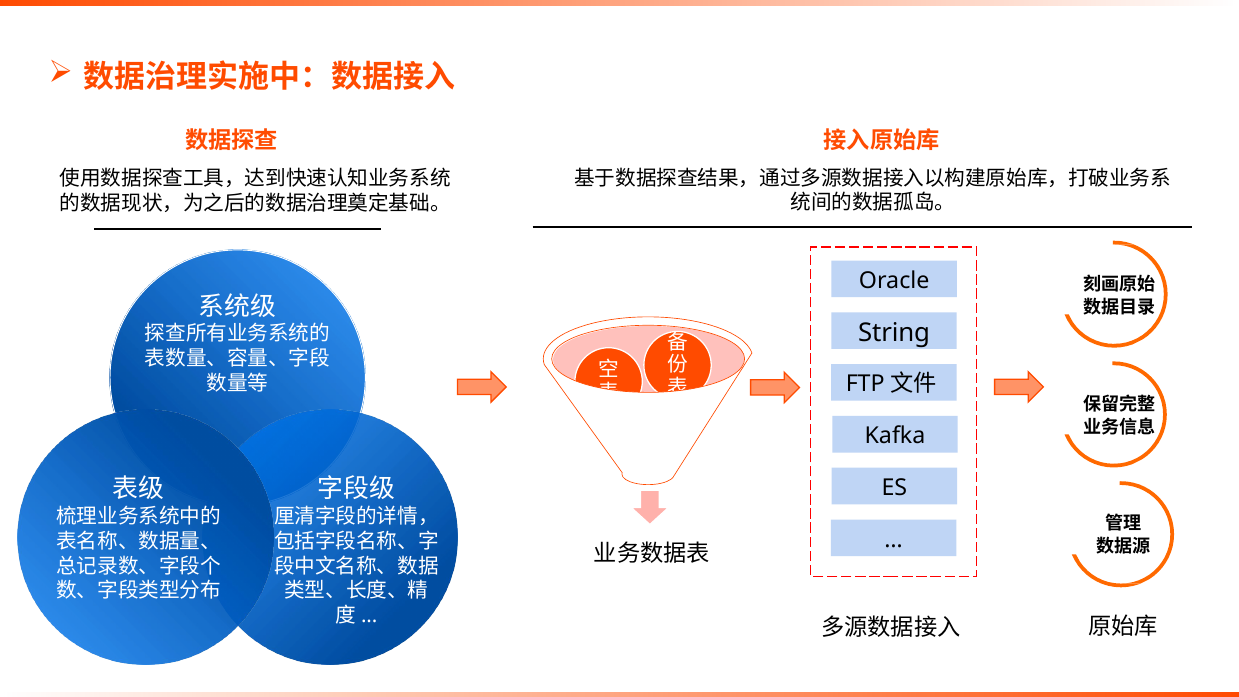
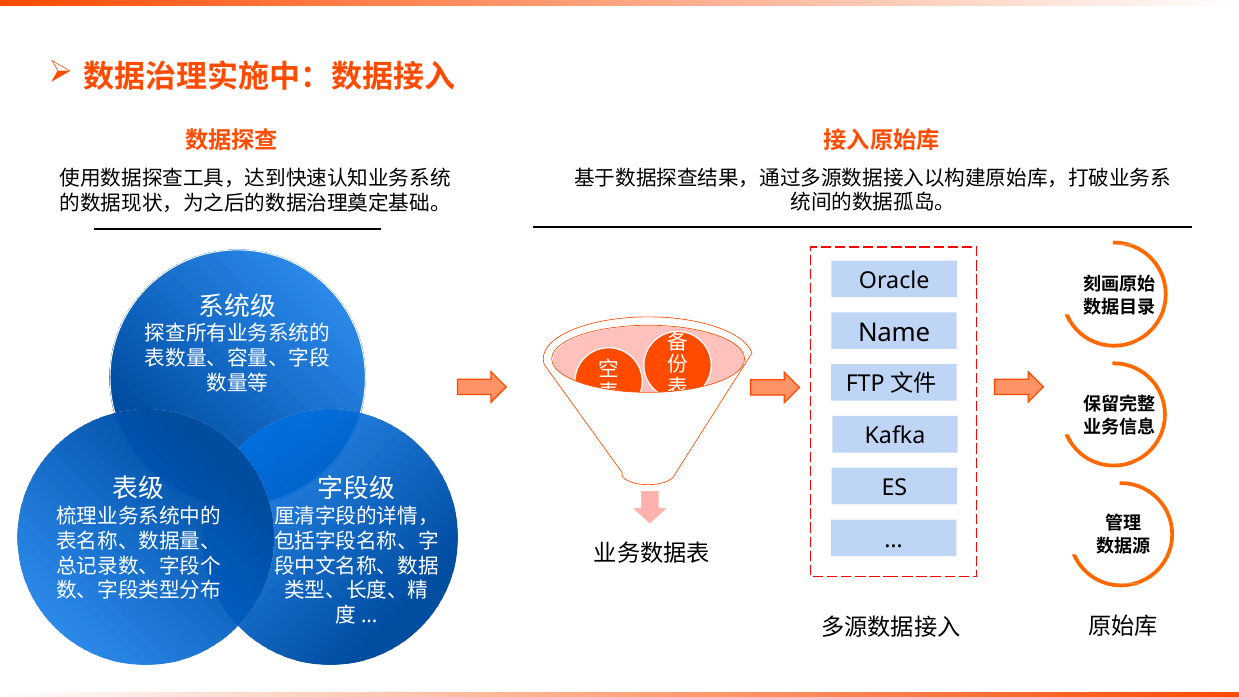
String: String -> Name
